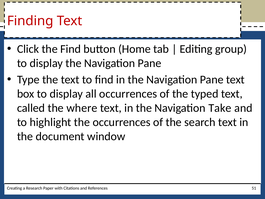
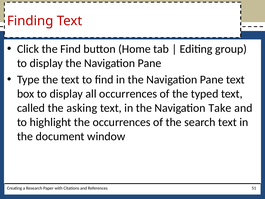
where: where -> asking
